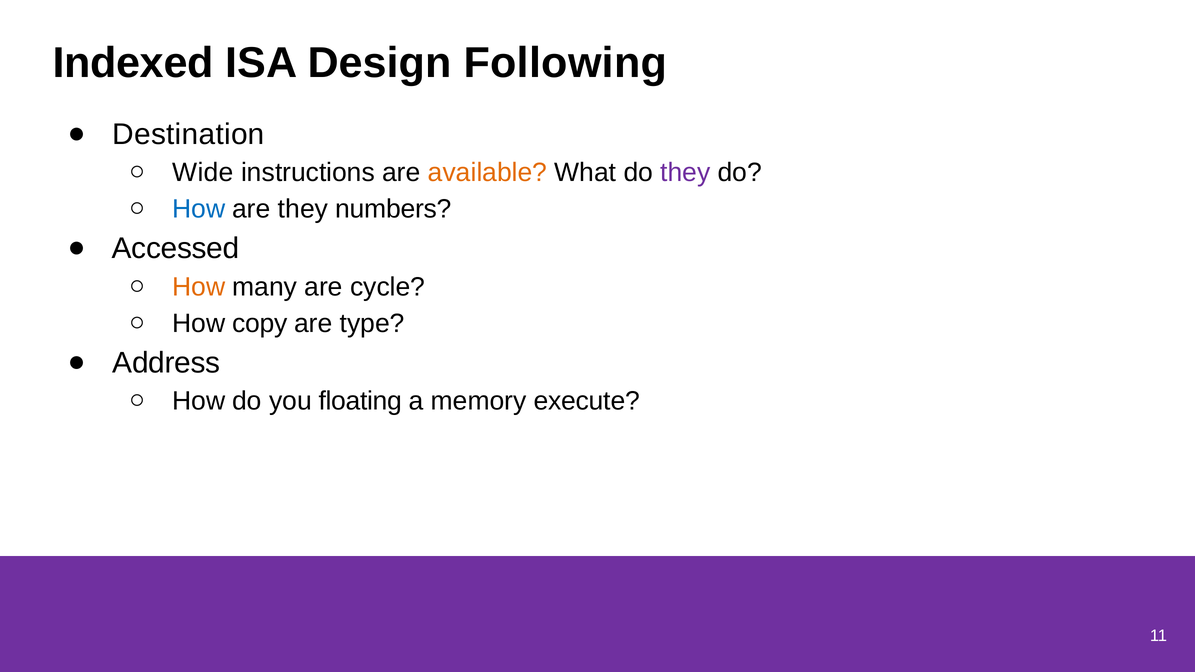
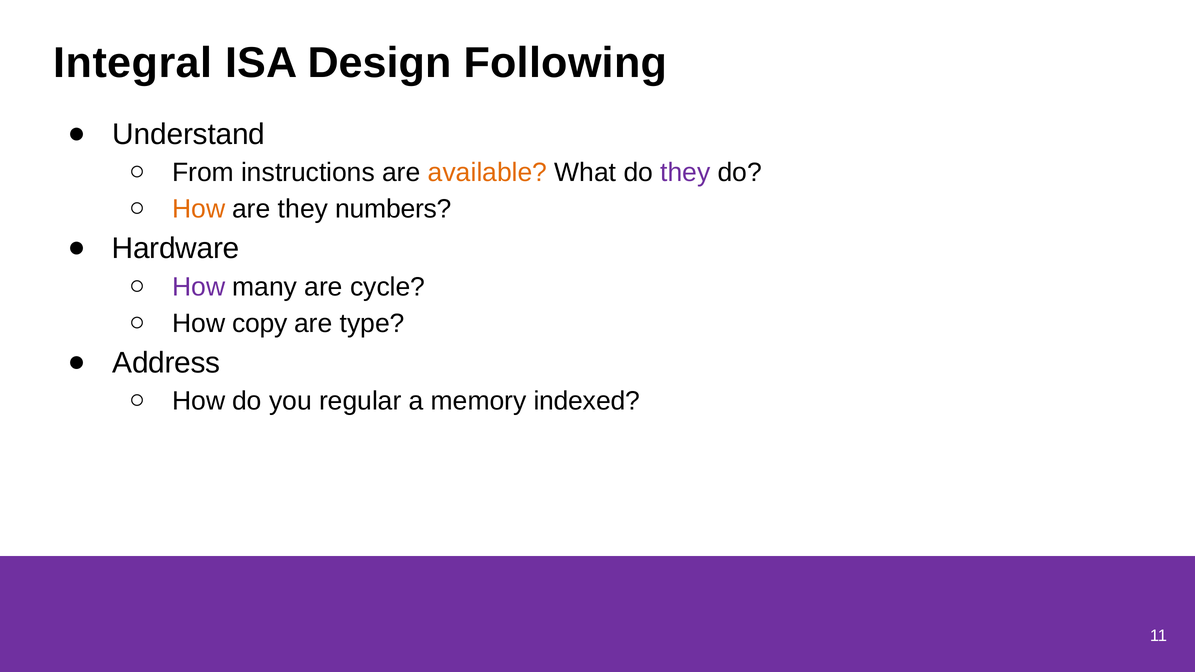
Indexed: Indexed -> Integral
Destination: Destination -> Understand
Wide: Wide -> From
How at (199, 209) colour: blue -> orange
Accessed: Accessed -> Hardware
How at (199, 287) colour: orange -> purple
floating: floating -> regular
execute: execute -> indexed
